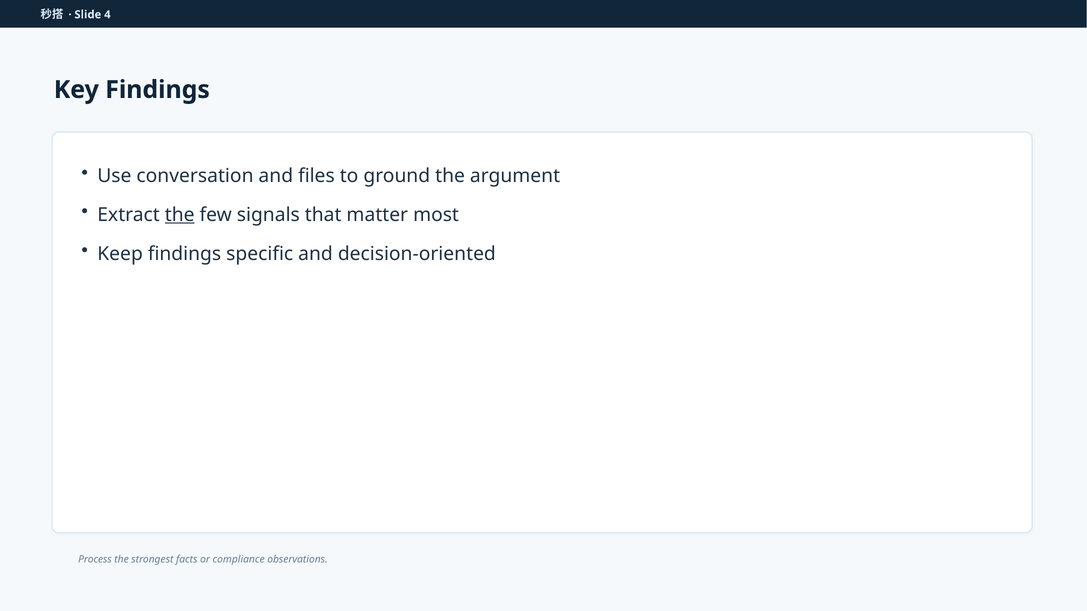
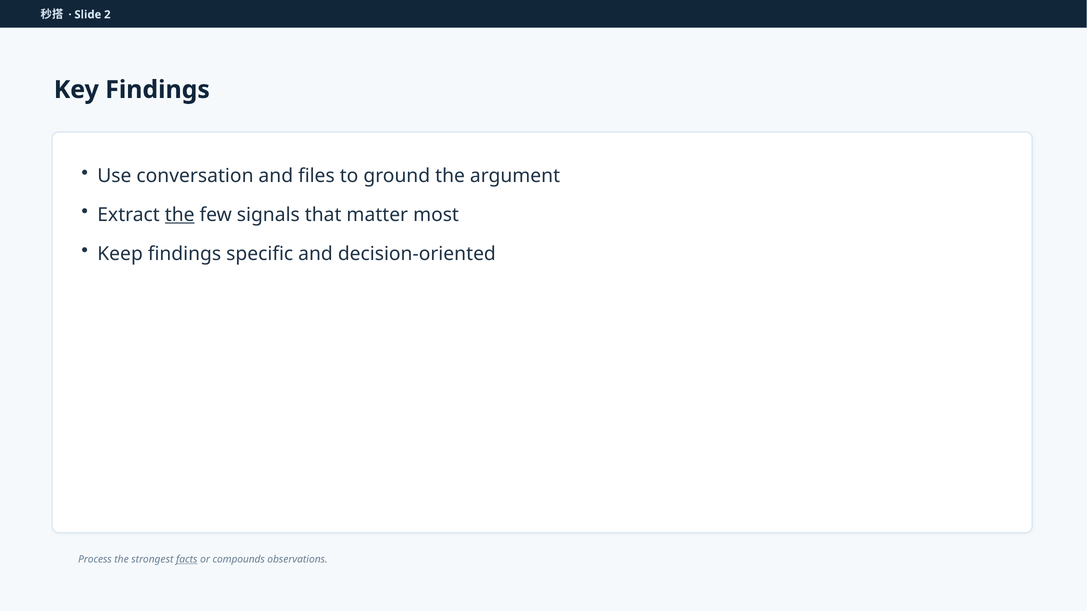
4: 4 -> 2
facts underline: none -> present
compliance: compliance -> compounds
